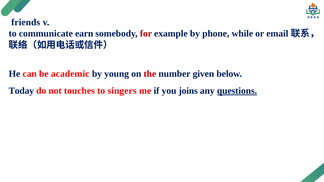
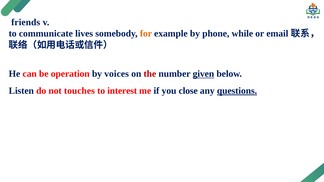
earn: earn -> lives
for colour: red -> orange
academic: academic -> operation
young: young -> voices
given underline: none -> present
Today: Today -> Listen
singers: singers -> interest
joins: joins -> close
